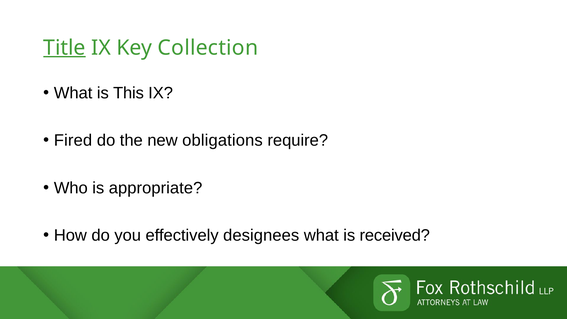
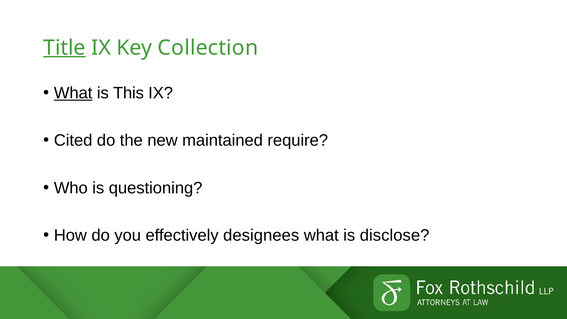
What at (73, 93) underline: none -> present
Fired: Fired -> Cited
obligations: obligations -> maintained
appropriate: appropriate -> questioning
received: received -> disclose
